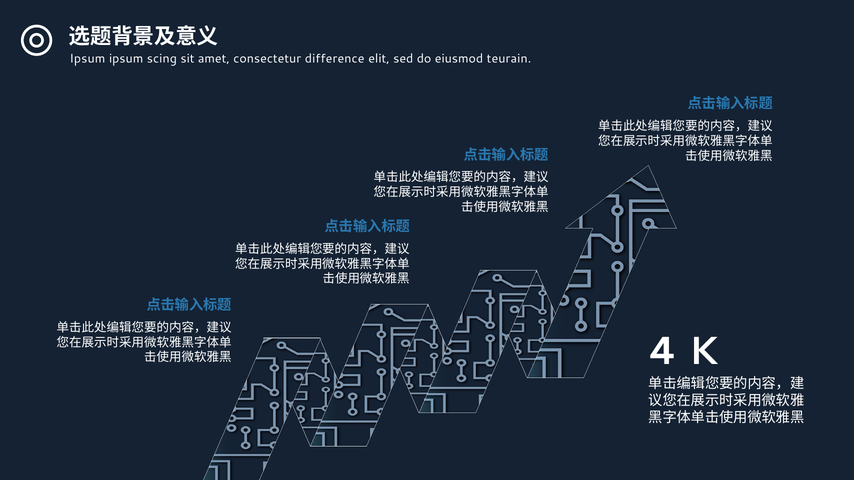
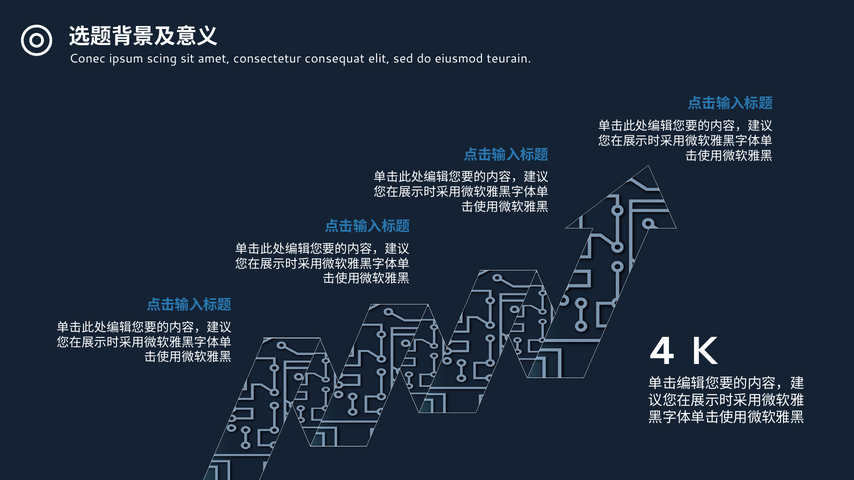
Ipsum at (87, 59): Ipsum -> Conec
difference: difference -> consequat
